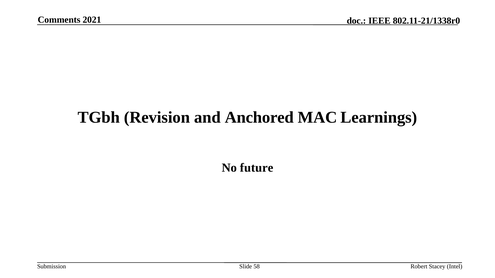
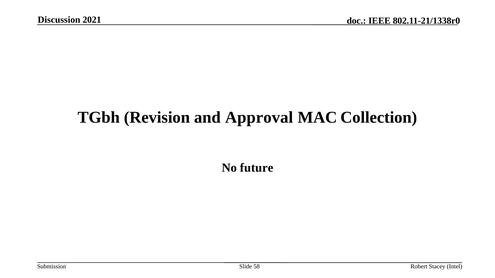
Comments: Comments -> Discussion
Anchored: Anchored -> Approval
Learnings: Learnings -> Collection
